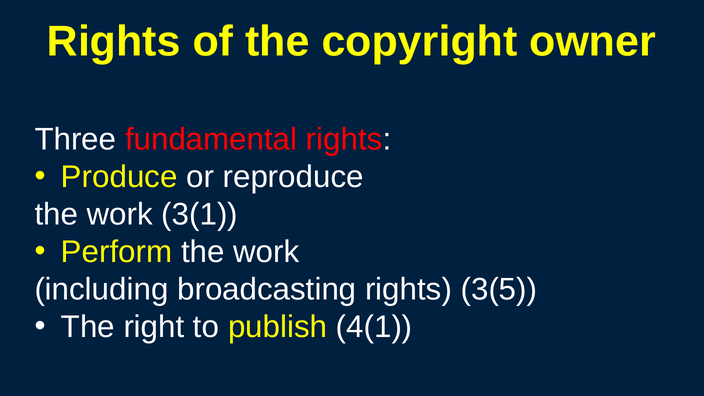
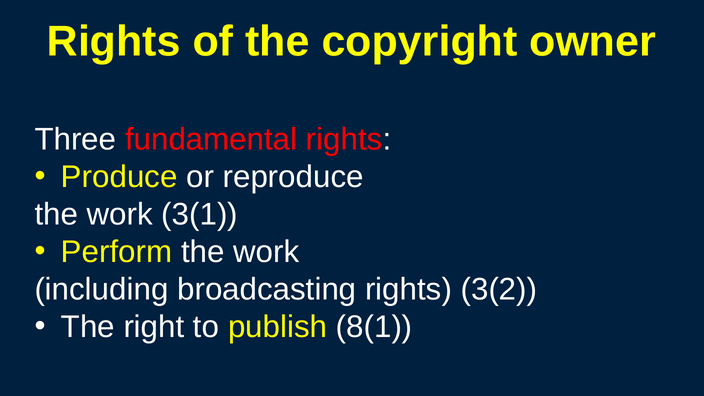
3(5: 3(5 -> 3(2
4(1: 4(1 -> 8(1
